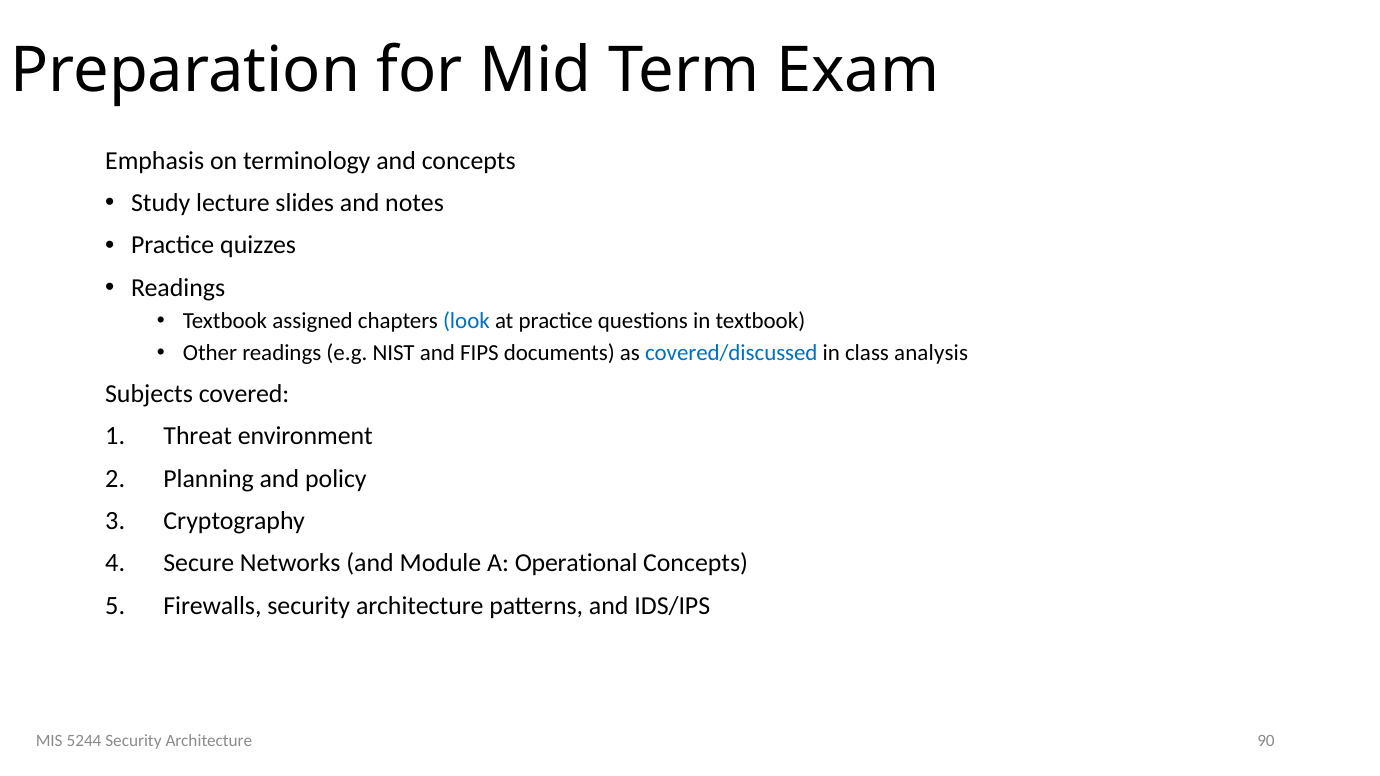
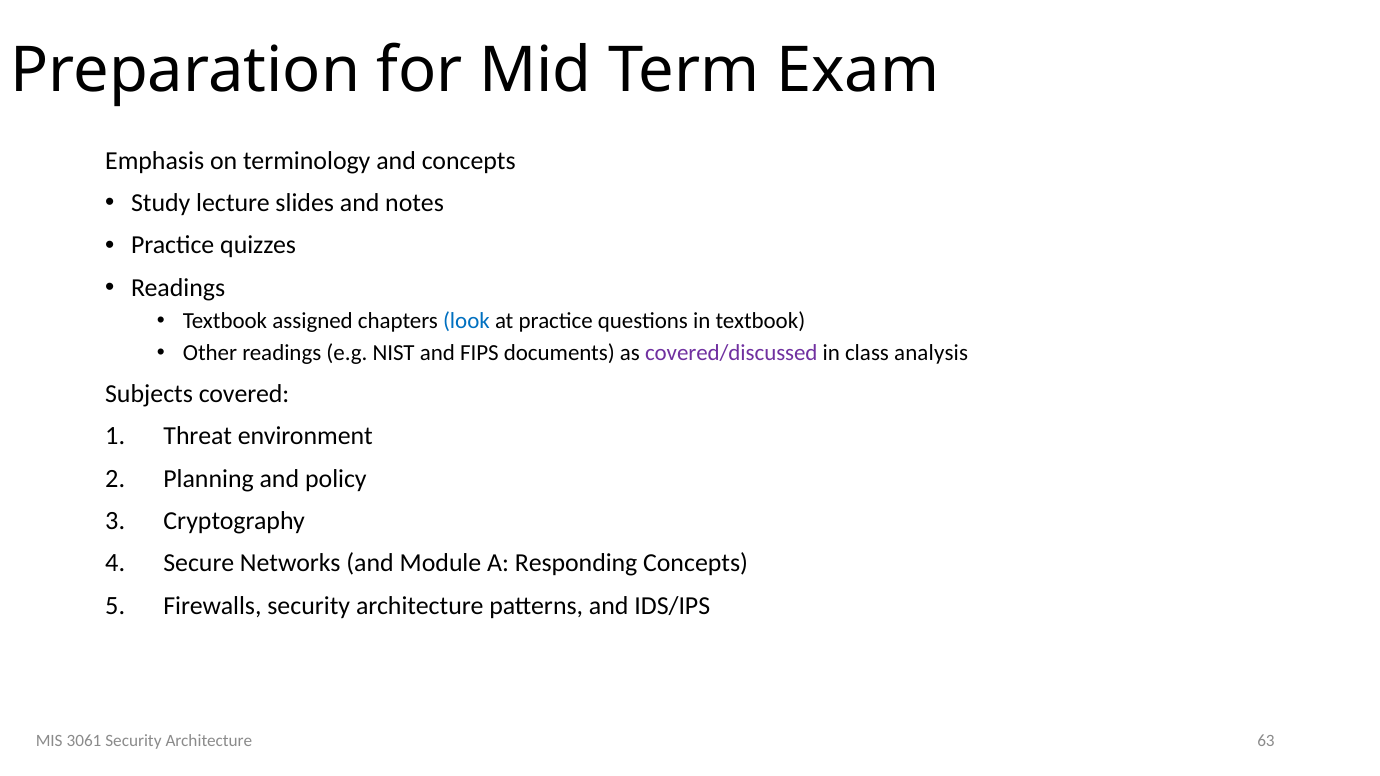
covered/discussed colour: blue -> purple
Operational: Operational -> Responding
5244: 5244 -> 3061
90: 90 -> 63
